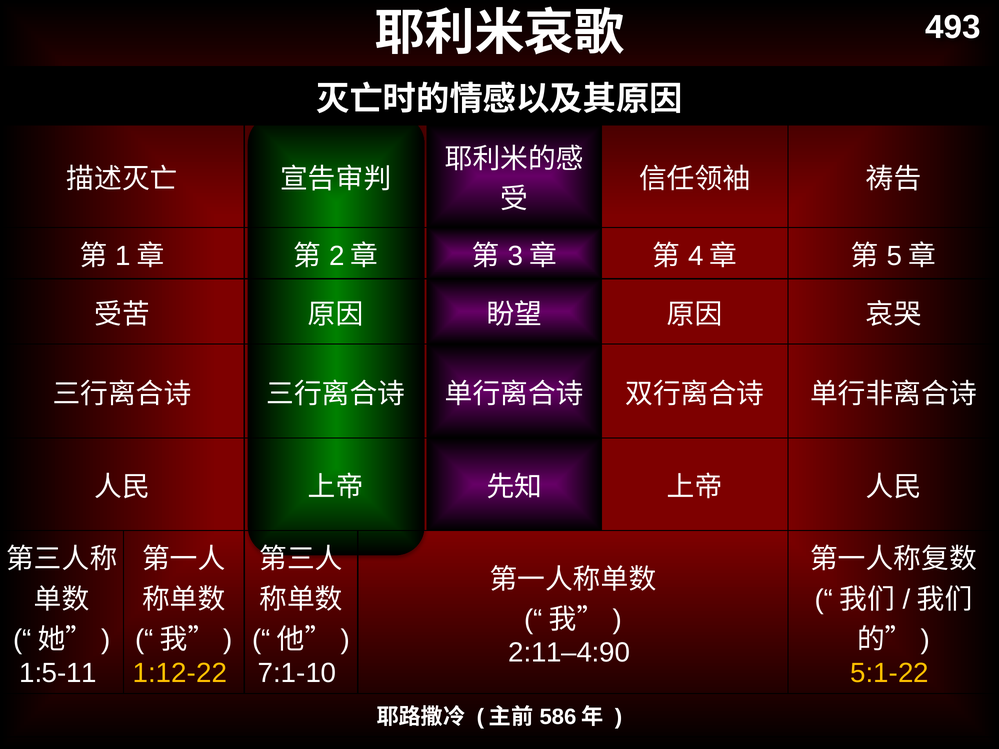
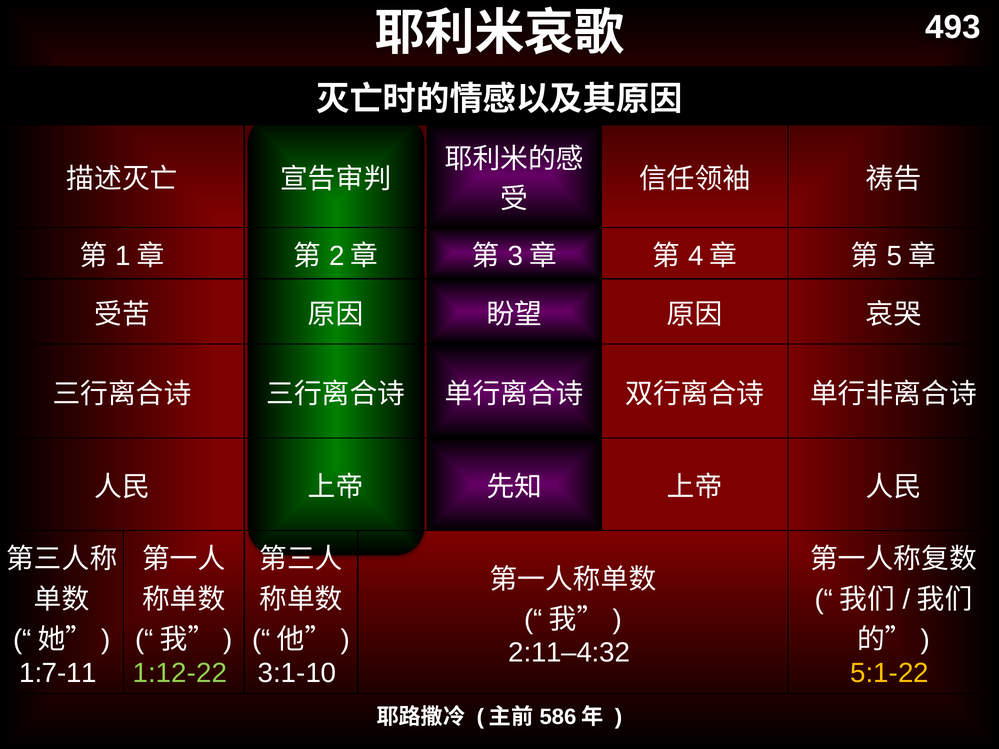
2:11–4:90: 2:11–4:90 -> 2:11–4:32
1:5-11: 1:5-11 -> 1:7-11
1:12-22 colour: yellow -> light green
7:1-10: 7:1-10 -> 3:1-10
